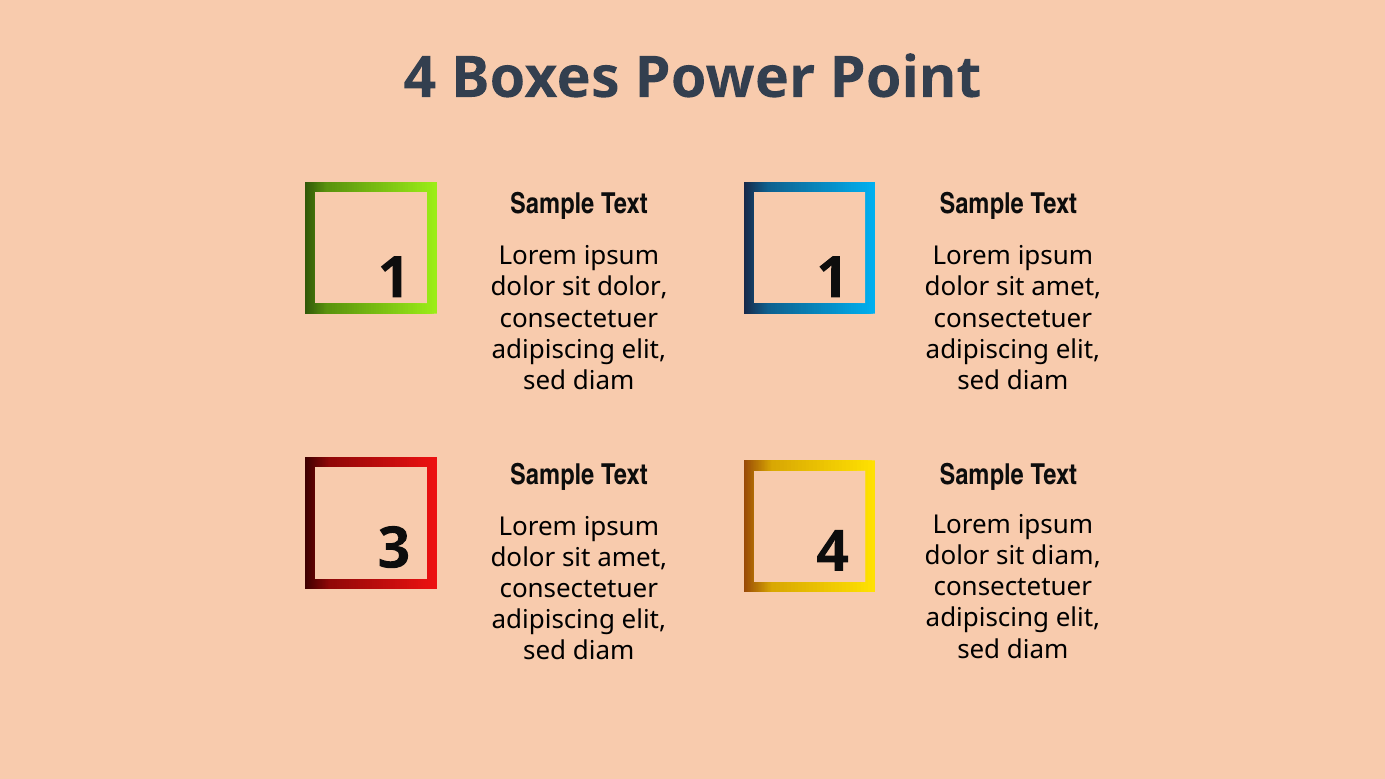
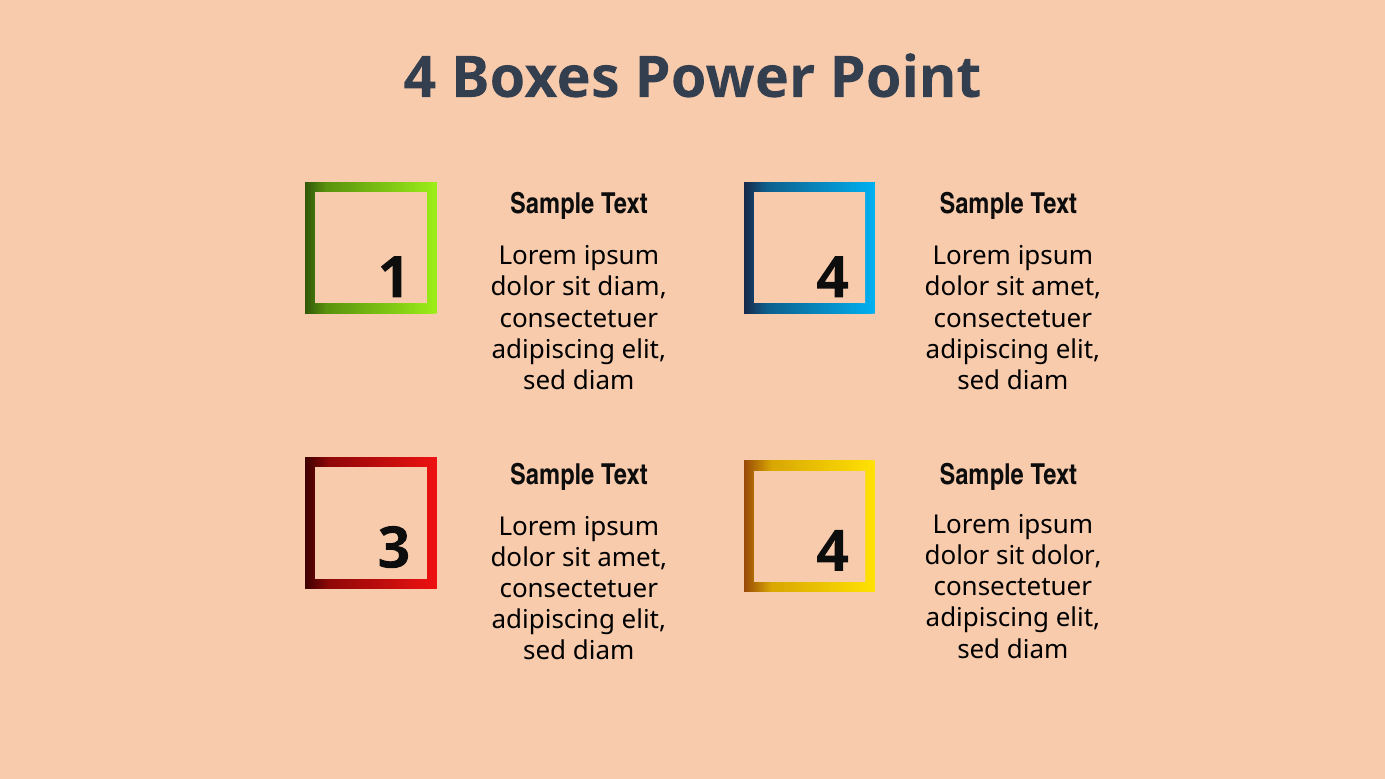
1 1: 1 -> 4
sit dolor: dolor -> diam
sit diam: diam -> dolor
